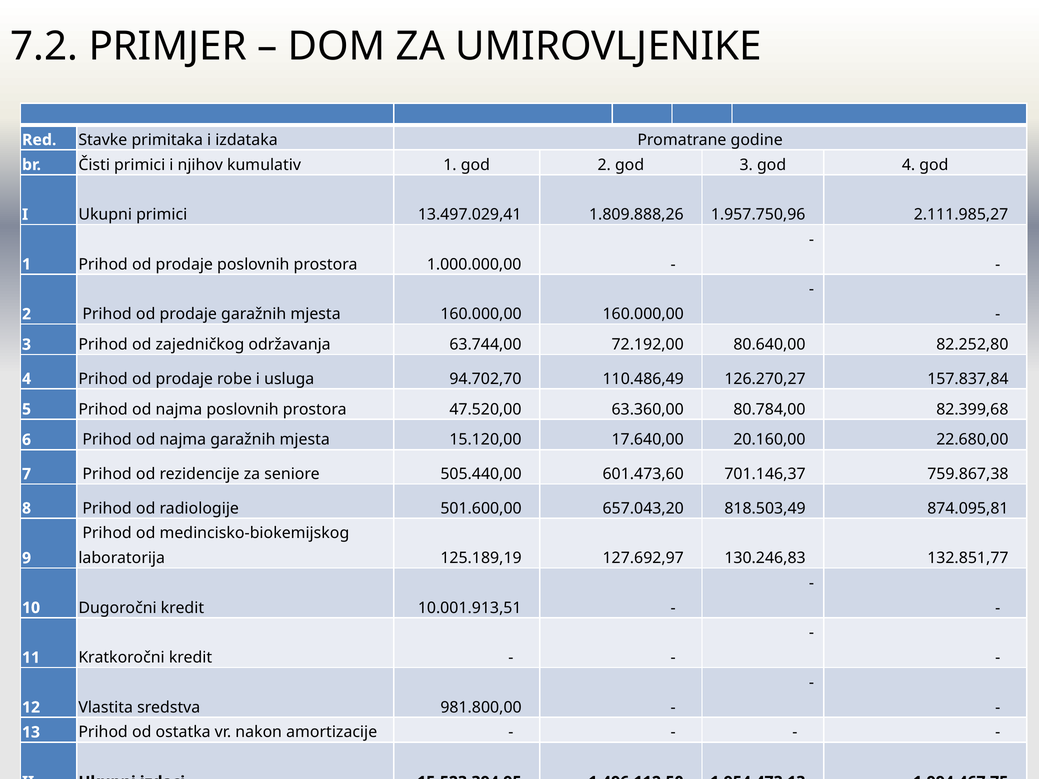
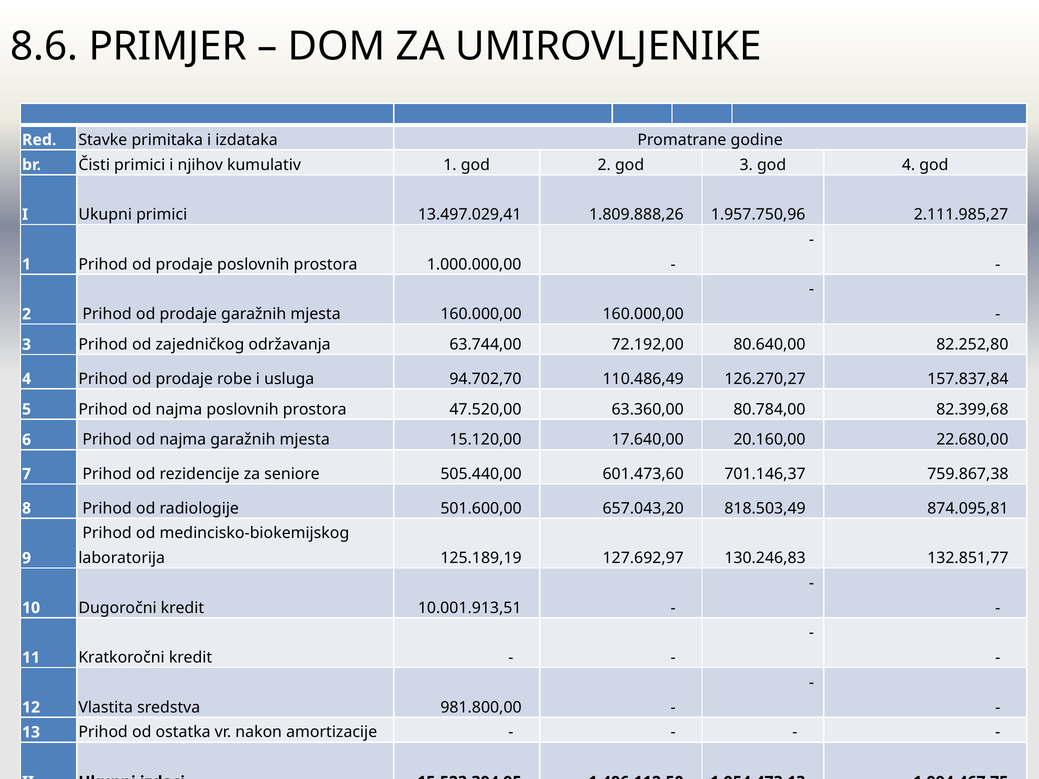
7.2: 7.2 -> 8.6
